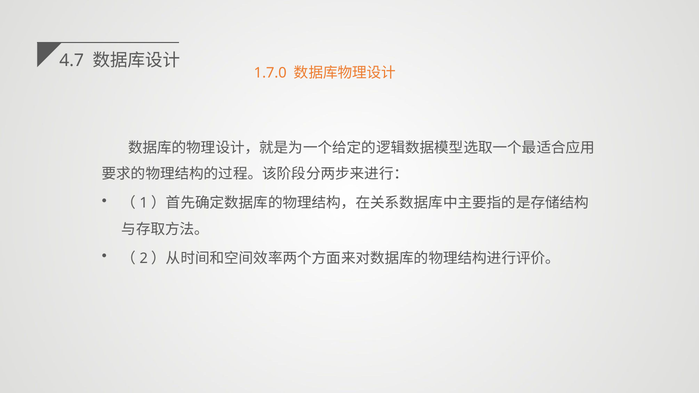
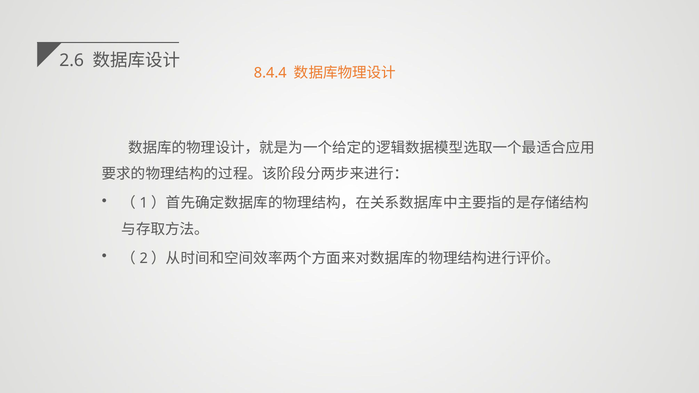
4.7: 4.7 -> 2.6
1.7.0: 1.7.0 -> 8.4.4
